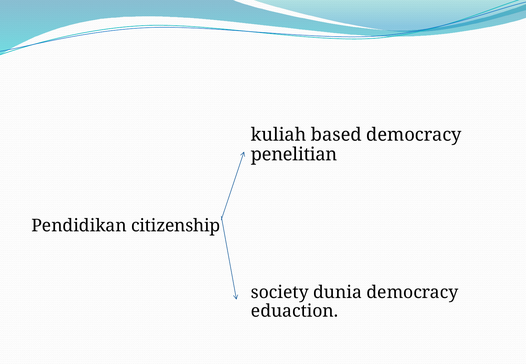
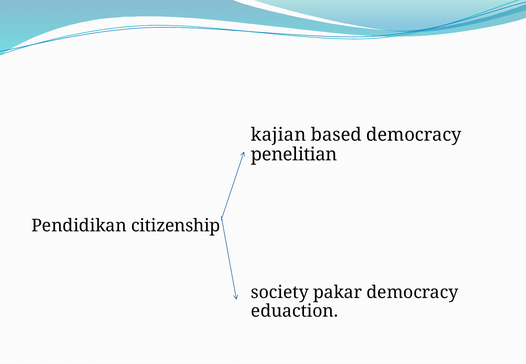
kuliah: kuliah -> kajian
dunia: dunia -> pakar
